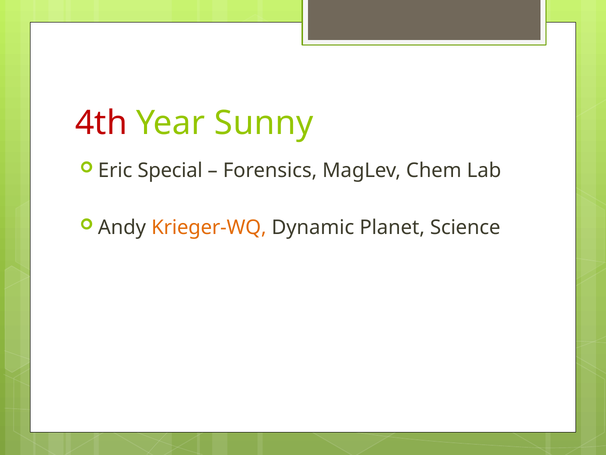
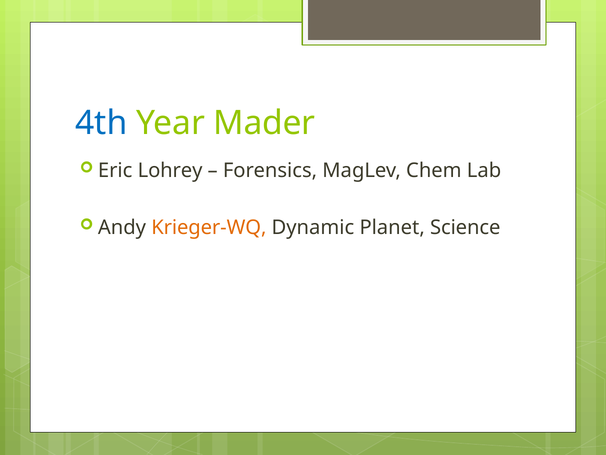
4th colour: red -> blue
Sunny: Sunny -> Mader
Special: Special -> Lohrey
